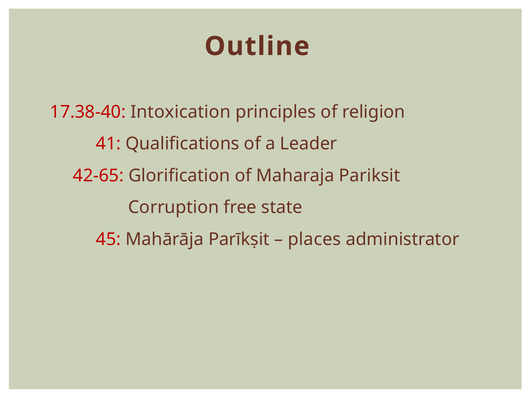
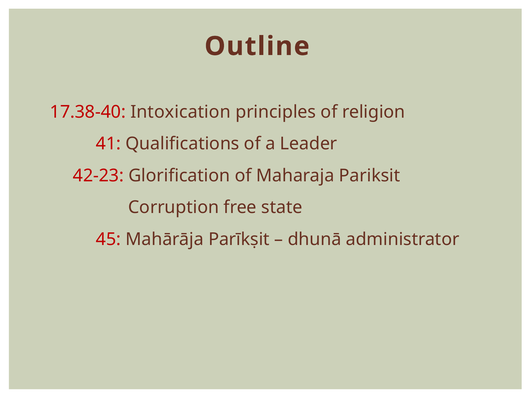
42-65: 42-65 -> 42-23
places: places -> dhunā
